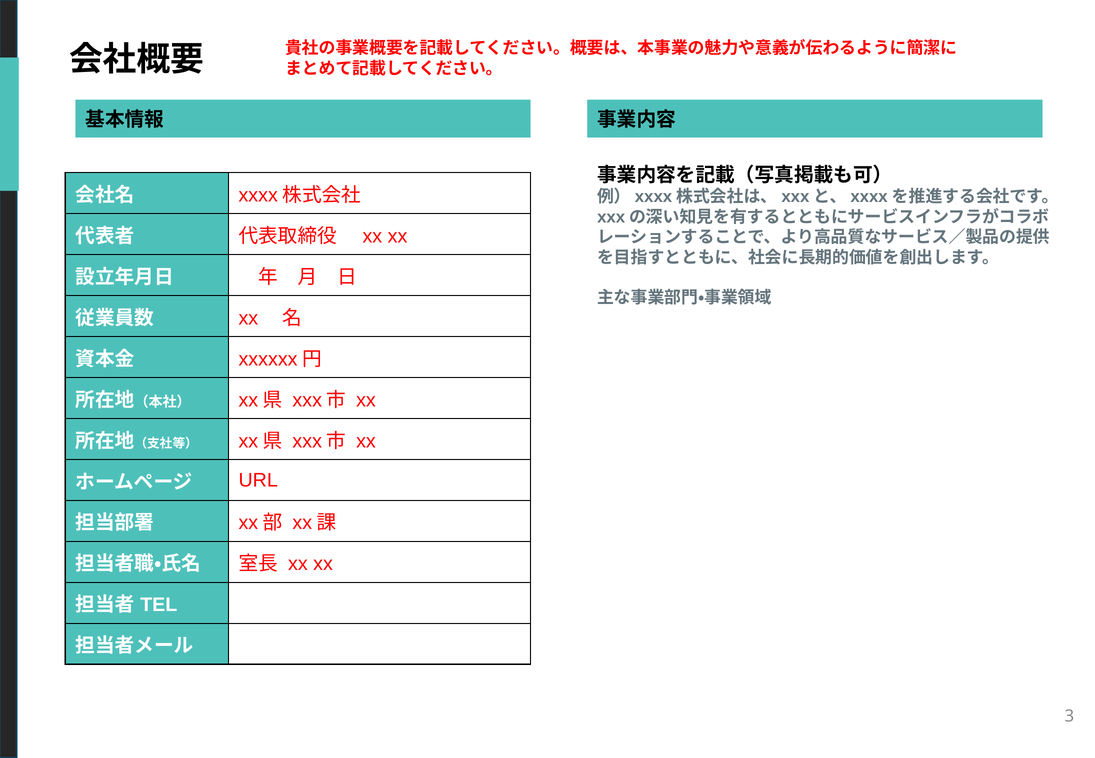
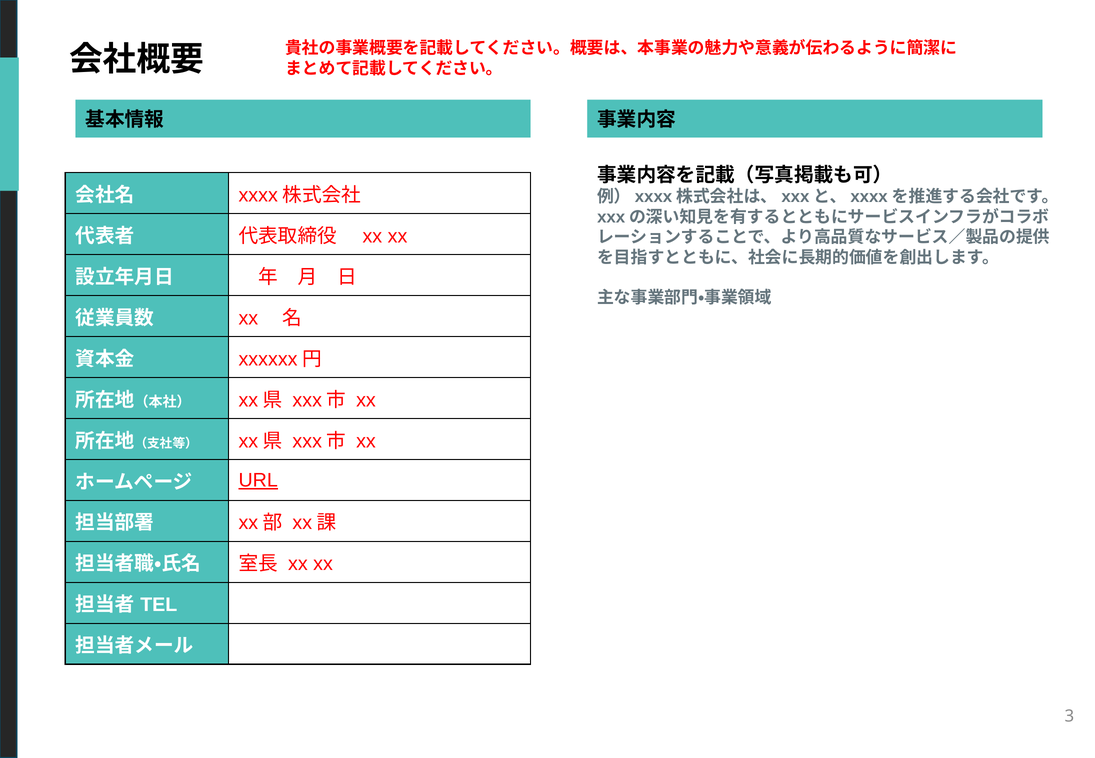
URL underline: none -> present
